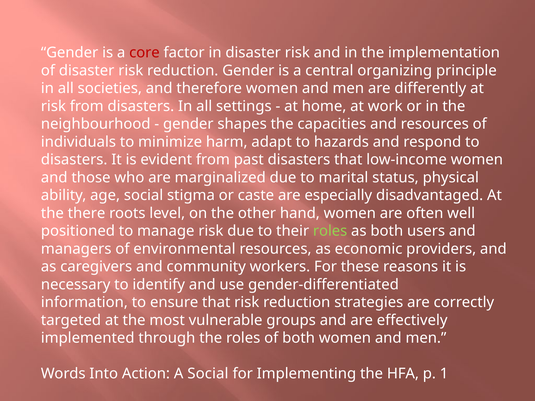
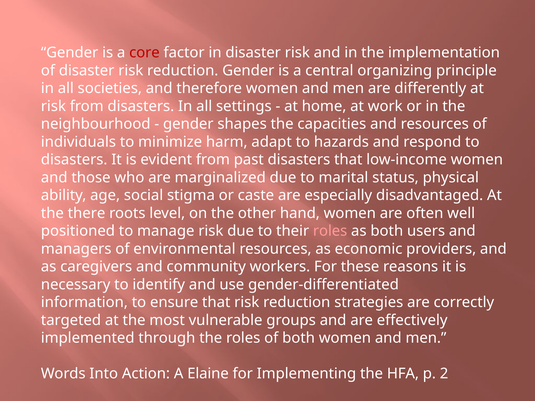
roles at (330, 231) colour: light green -> pink
A Social: Social -> Elaine
1: 1 -> 2
